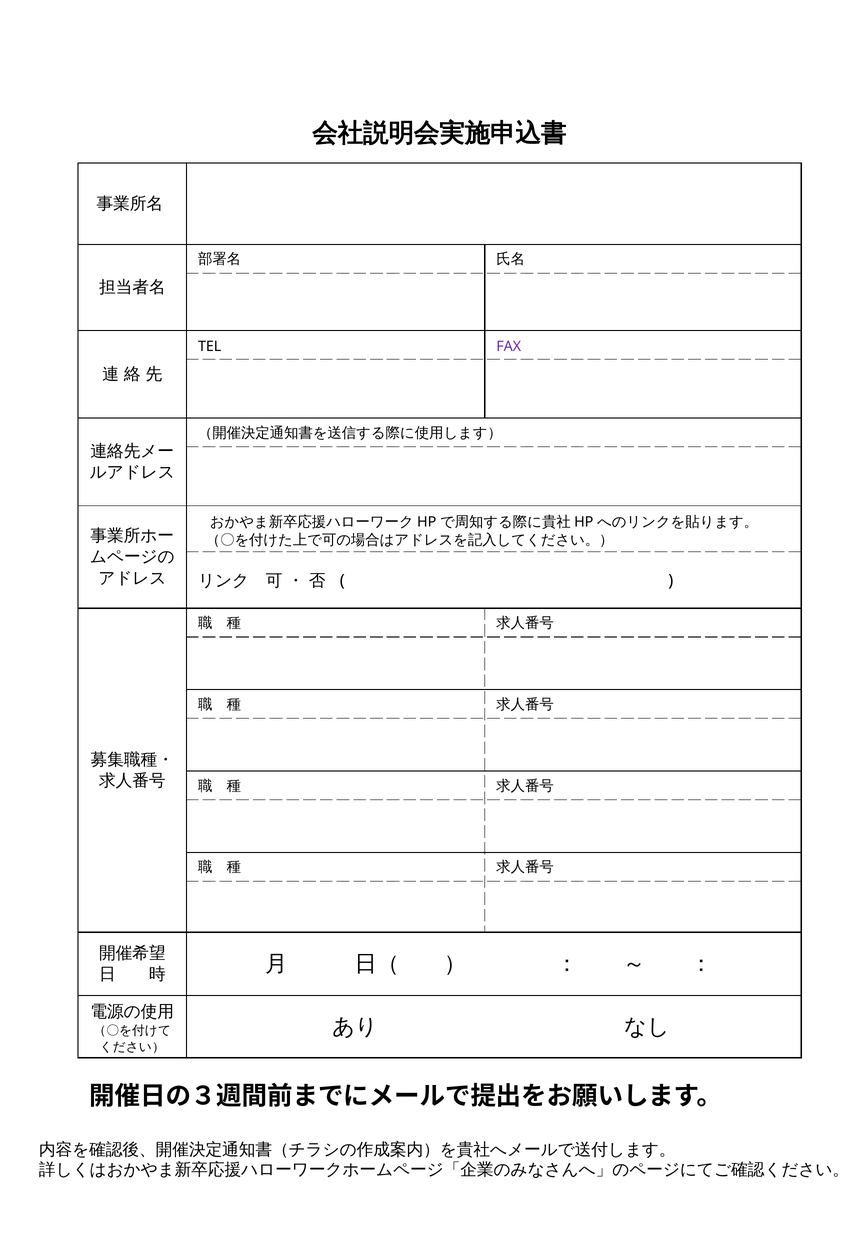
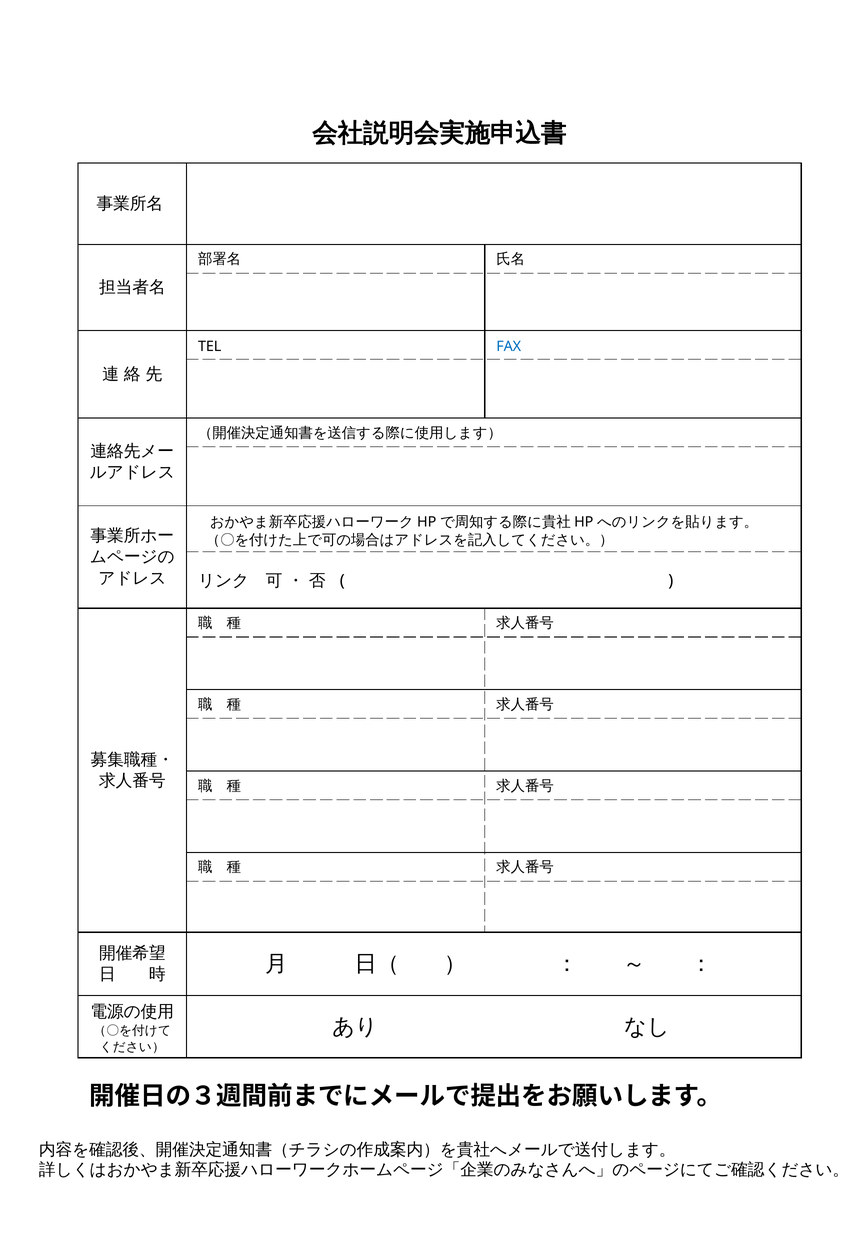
FAX colour: purple -> blue
